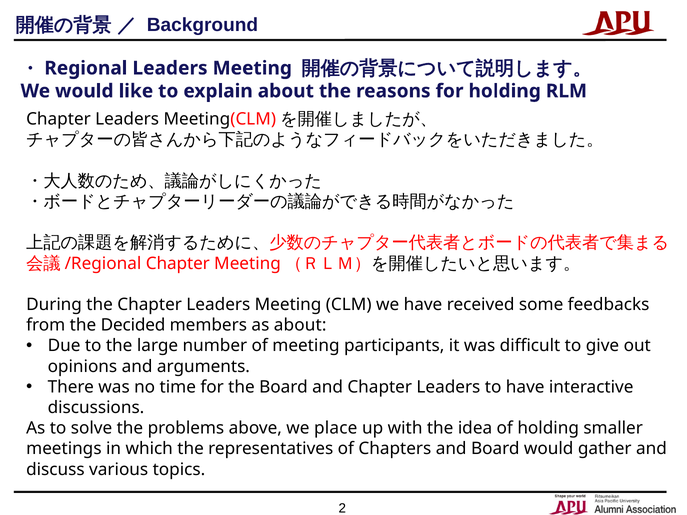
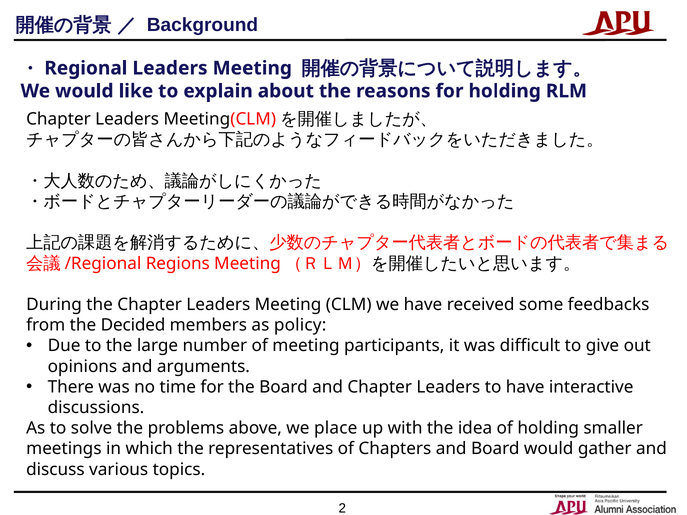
Chapter at (178, 264): Chapter -> Regions
as about: about -> policy
